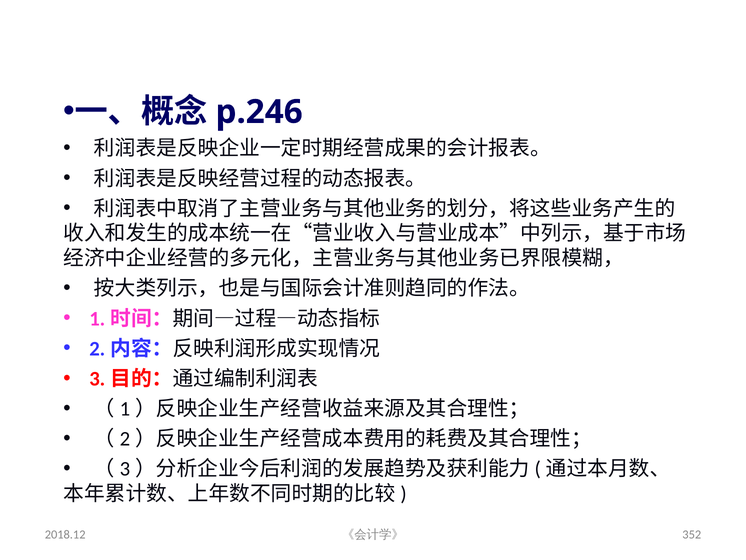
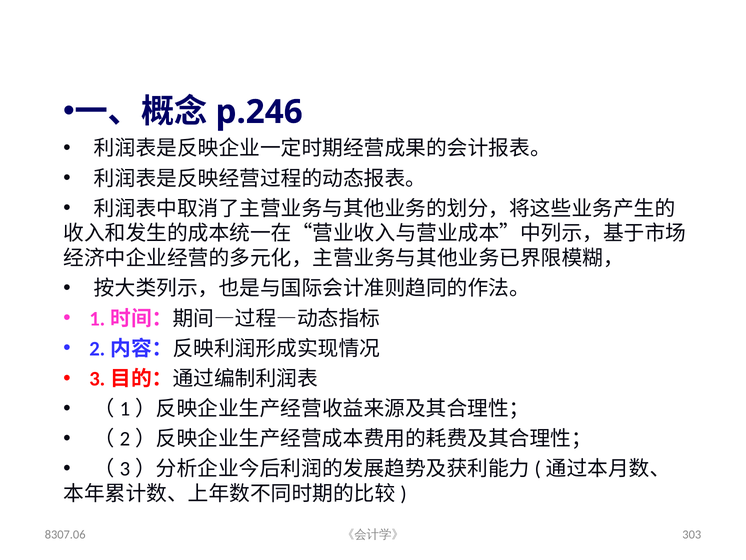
2018.12: 2018.12 -> 8307.06
352: 352 -> 303
